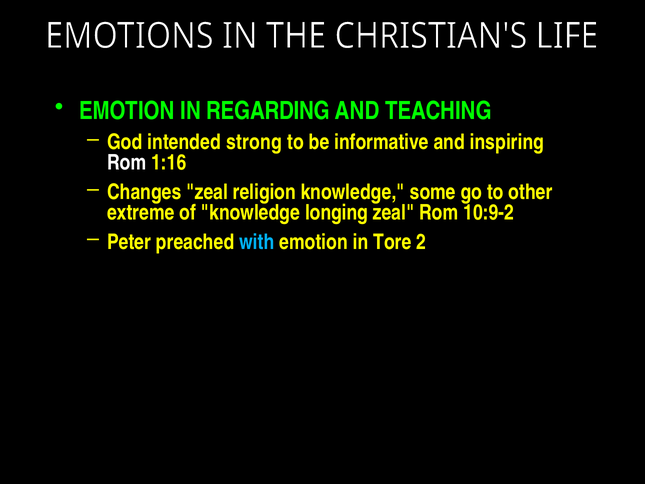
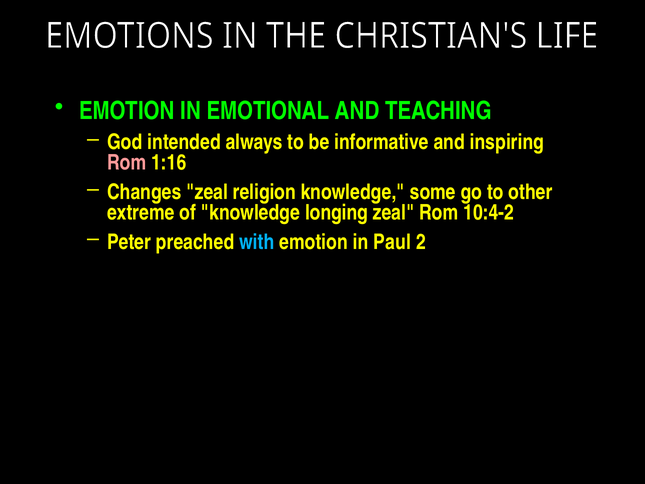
REGARDING: REGARDING -> EMOTIONAL
strong: strong -> always
Rom at (127, 163) colour: white -> pink
10:9-2: 10:9-2 -> 10:4-2
Tore: Tore -> Paul
